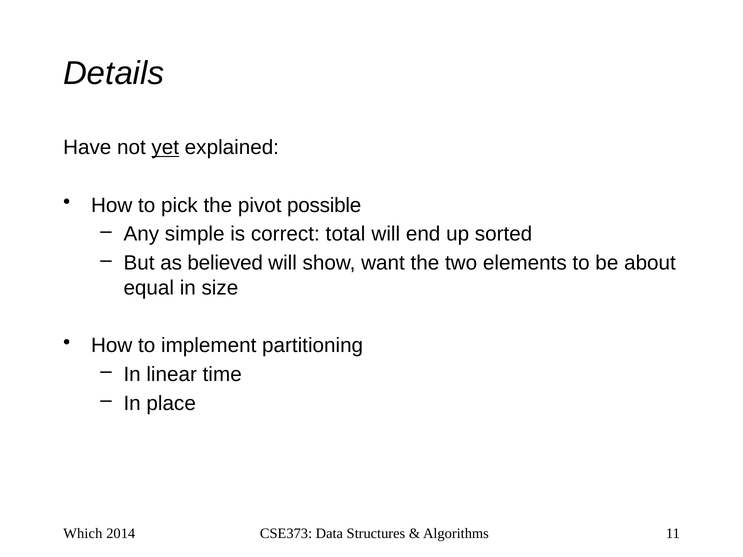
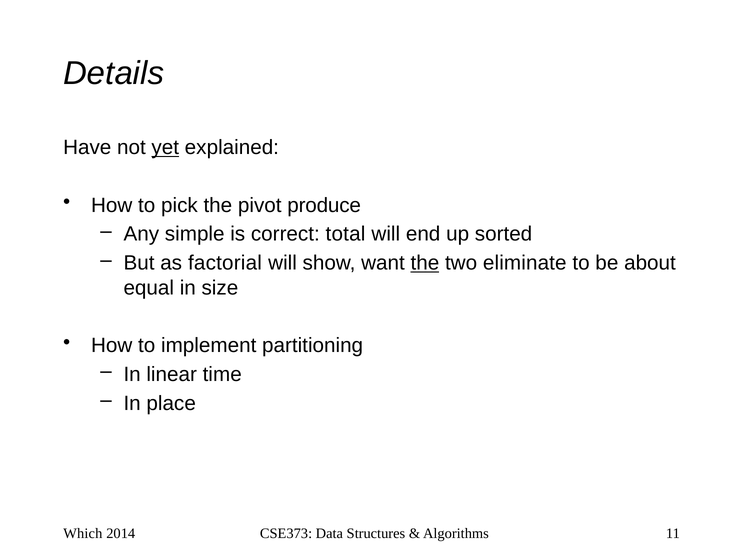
possible: possible -> produce
believed: believed -> factorial
the at (425, 263) underline: none -> present
elements: elements -> eliminate
